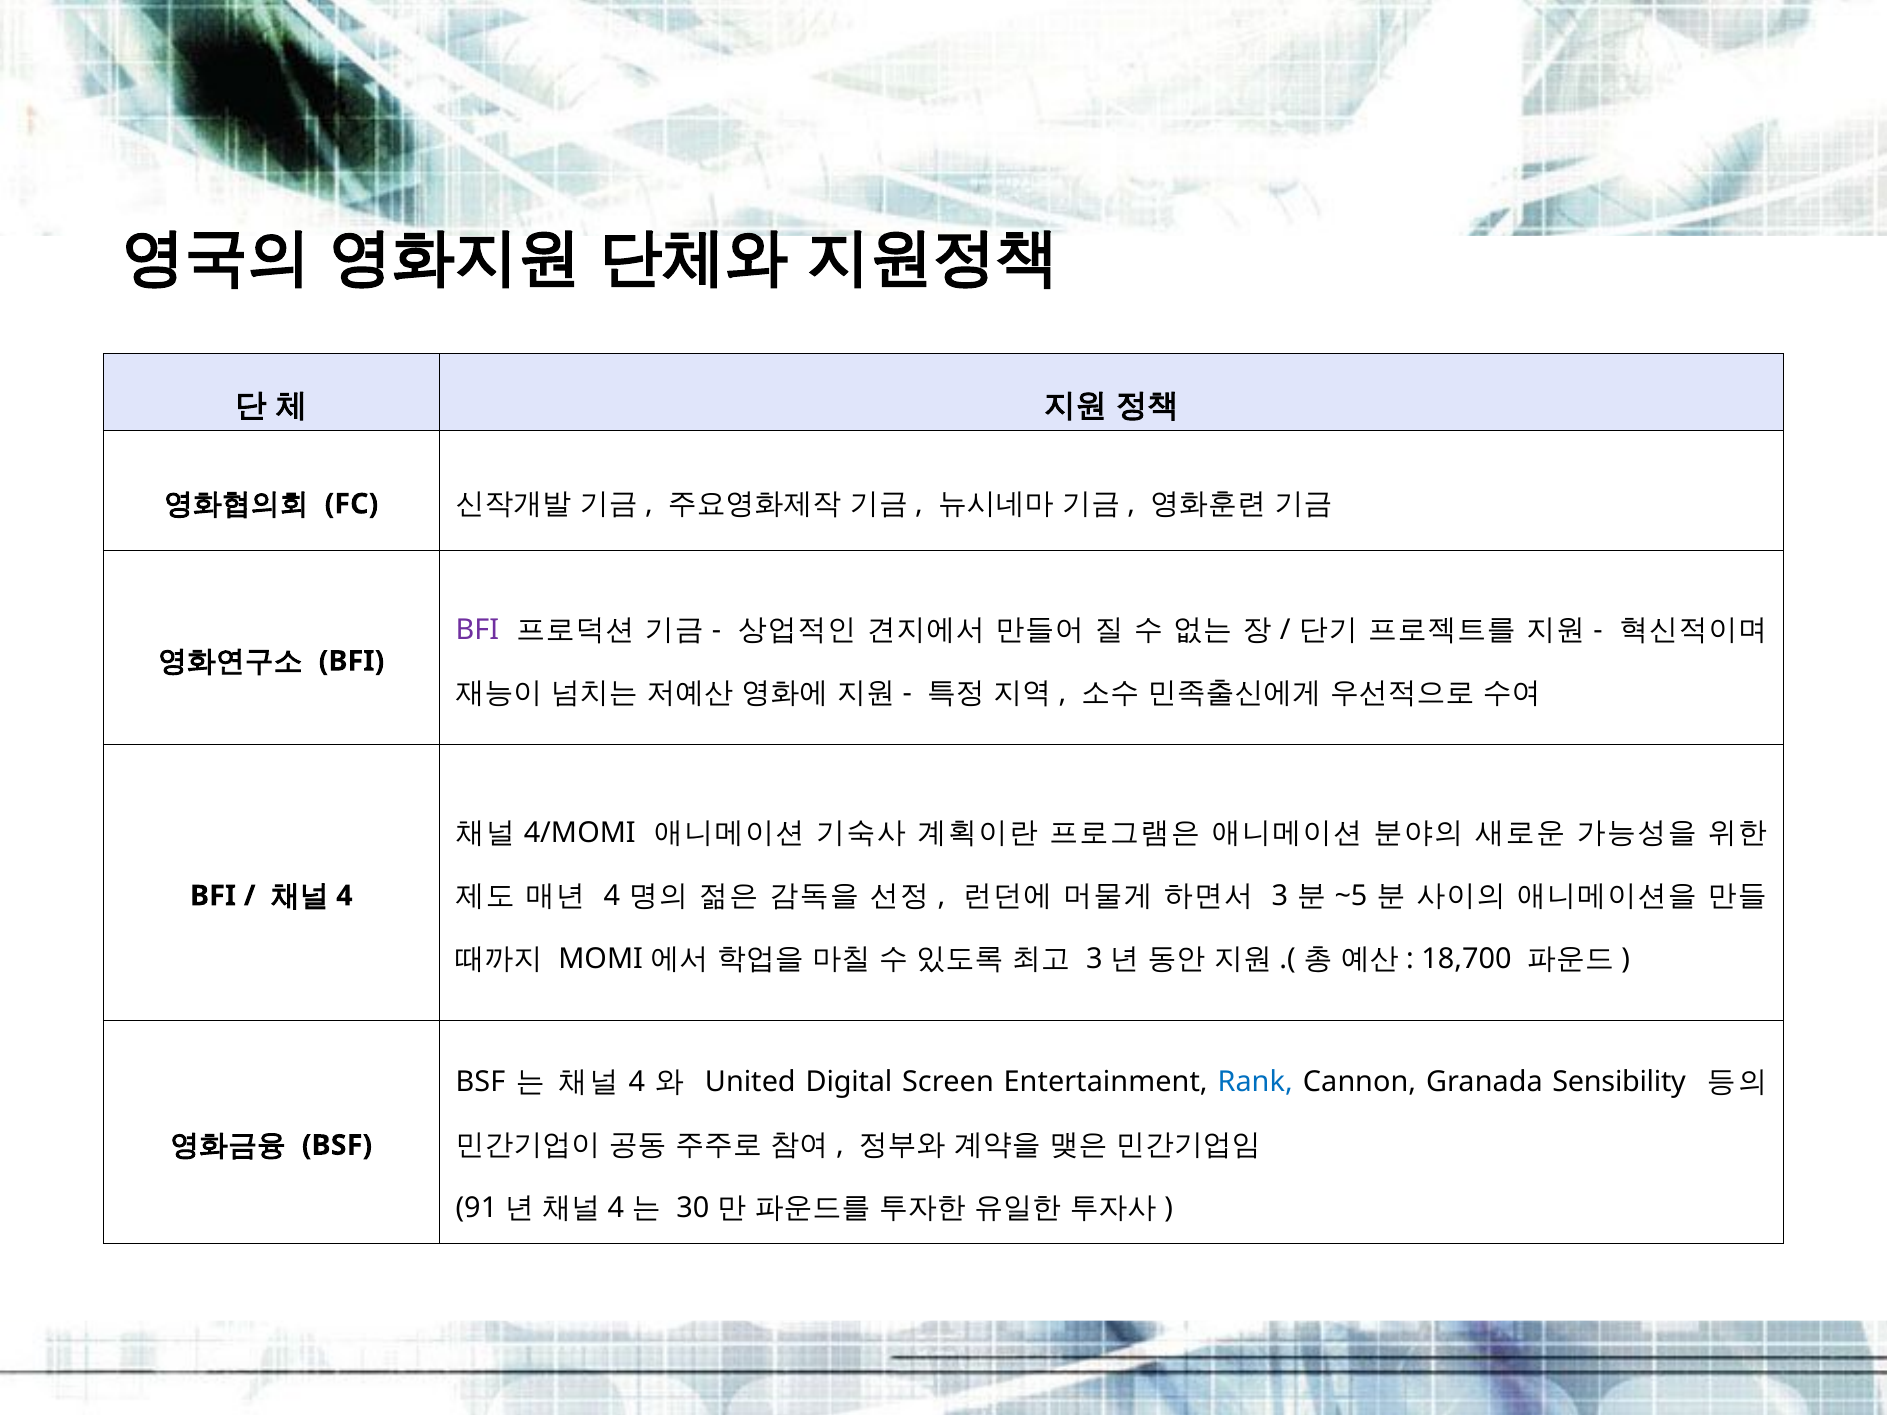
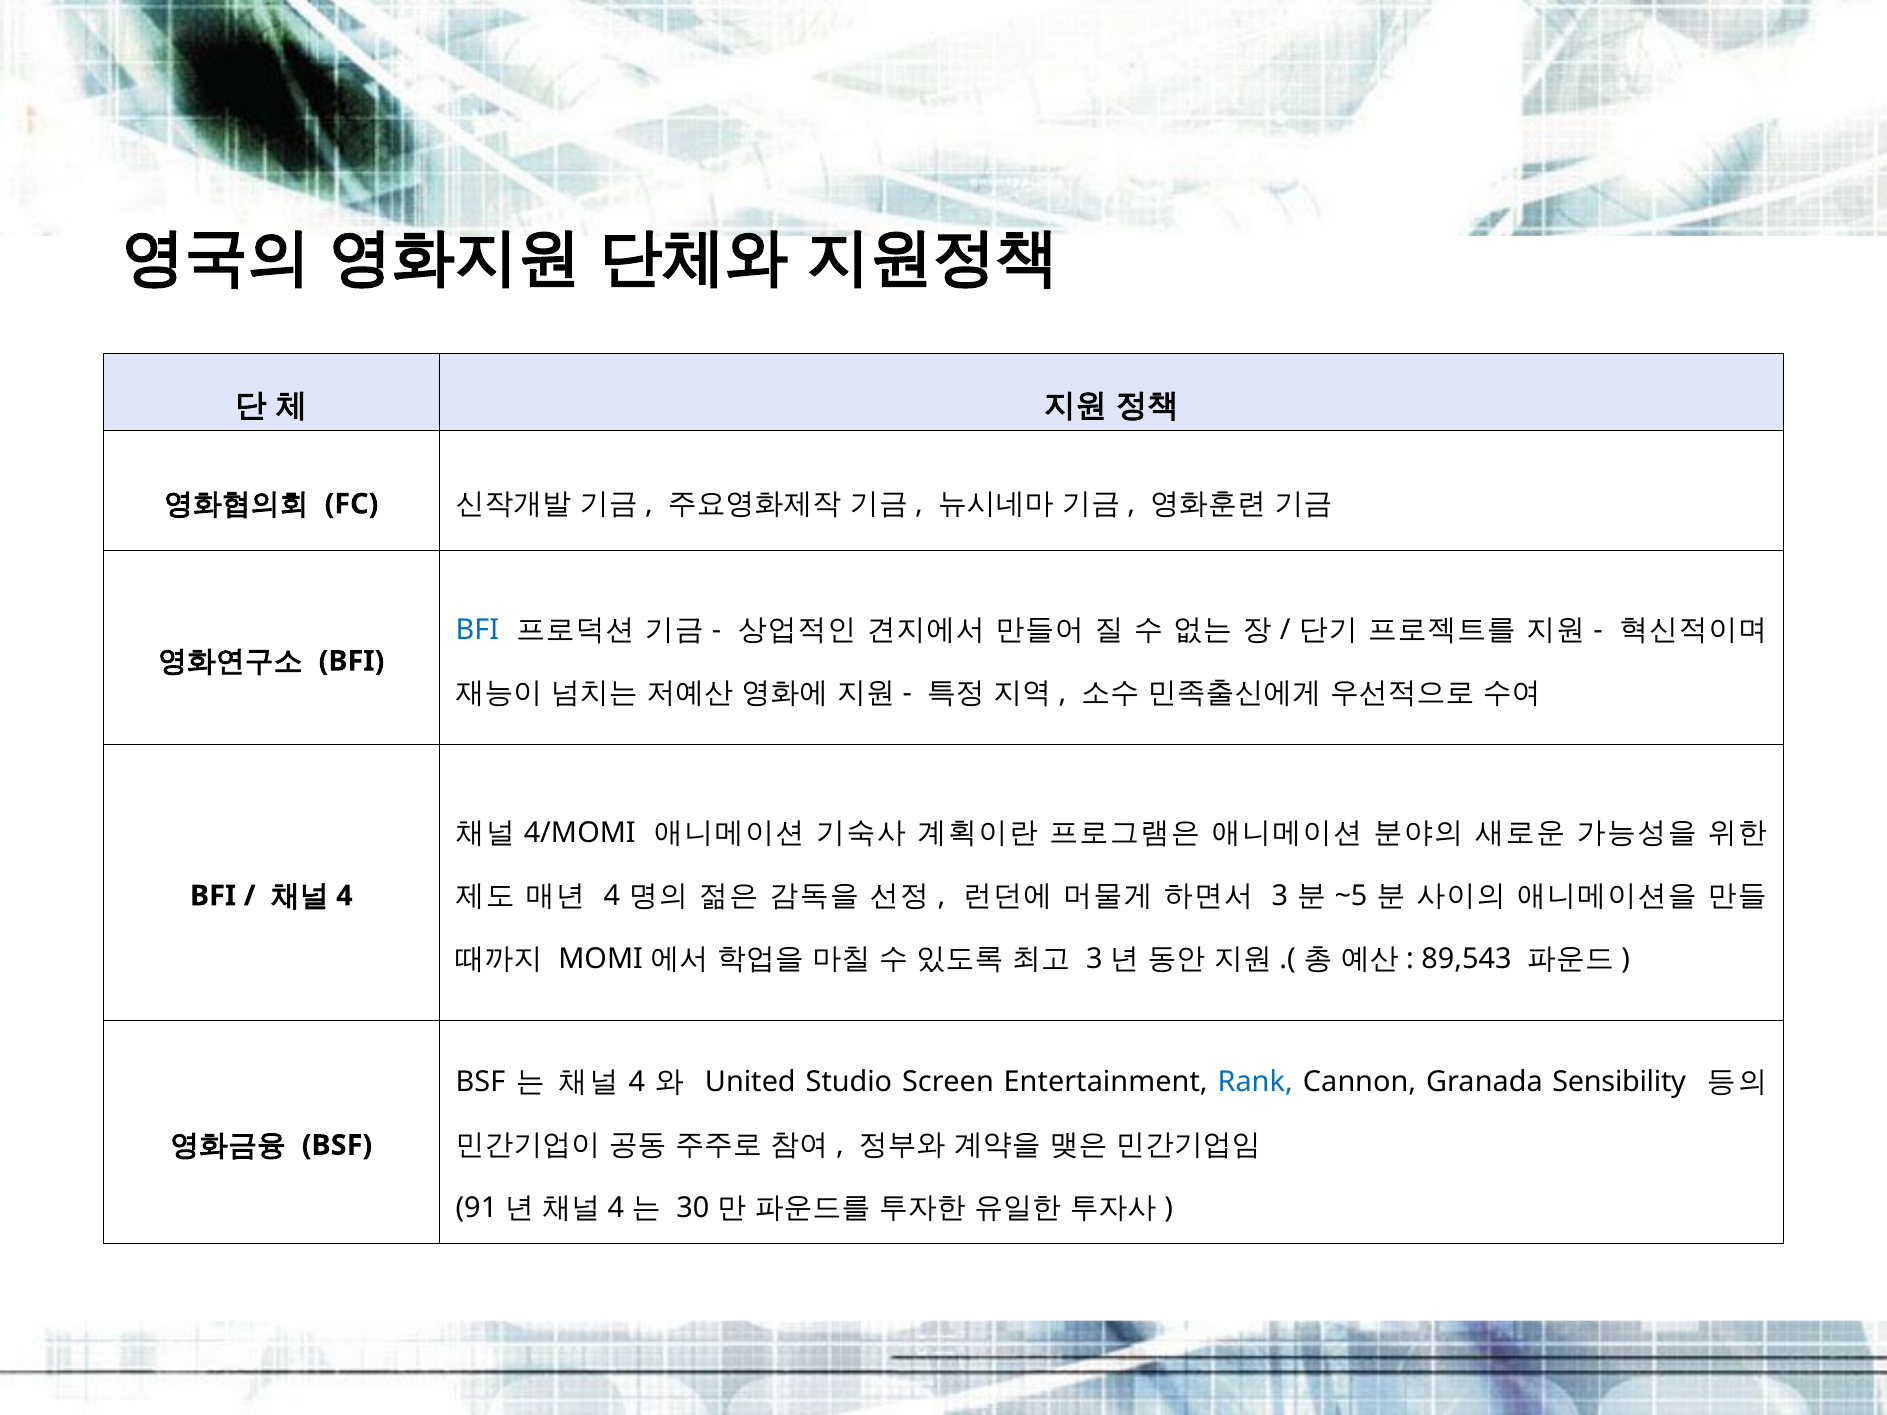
BFI at (477, 630) colour: purple -> blue
18,700: 18,700 -> 89,543
Digital: Digital -> Studio
